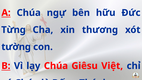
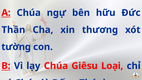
Từng: Từng -> Thần
Việt: Việt -> Loại
